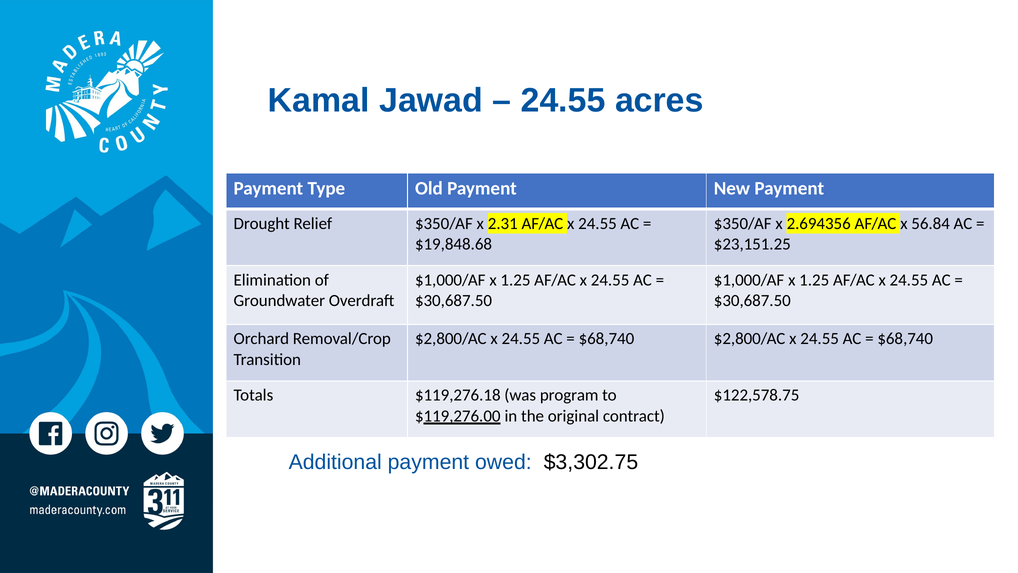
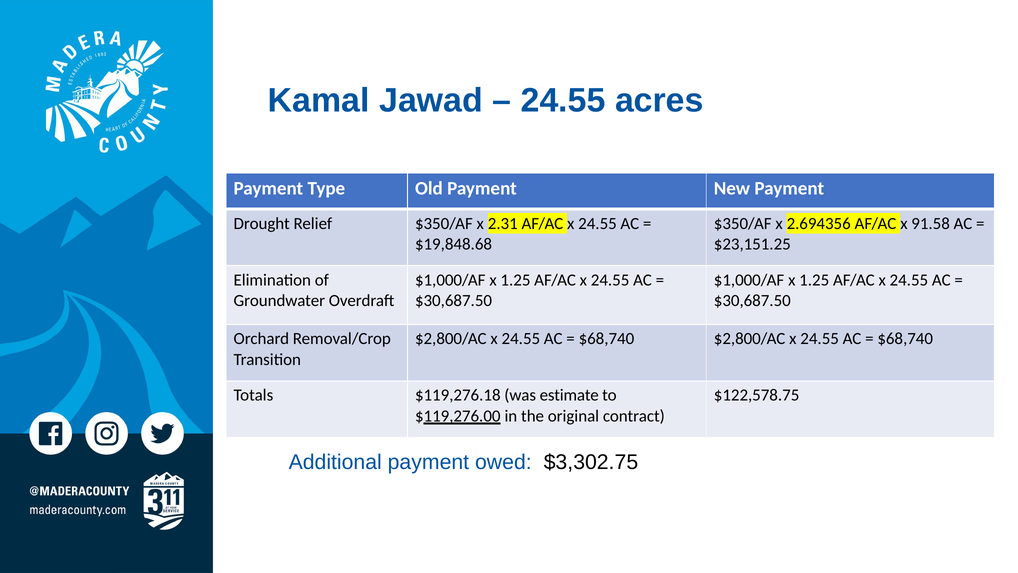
56.84: 56.84 -> 91.58
program: program -> estimate
